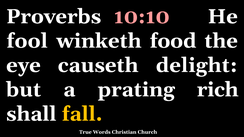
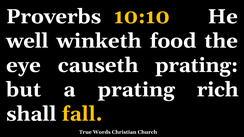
10:10 colour: pink -> yellow
fool: fool -> well
causeth delight: delight -> prating
